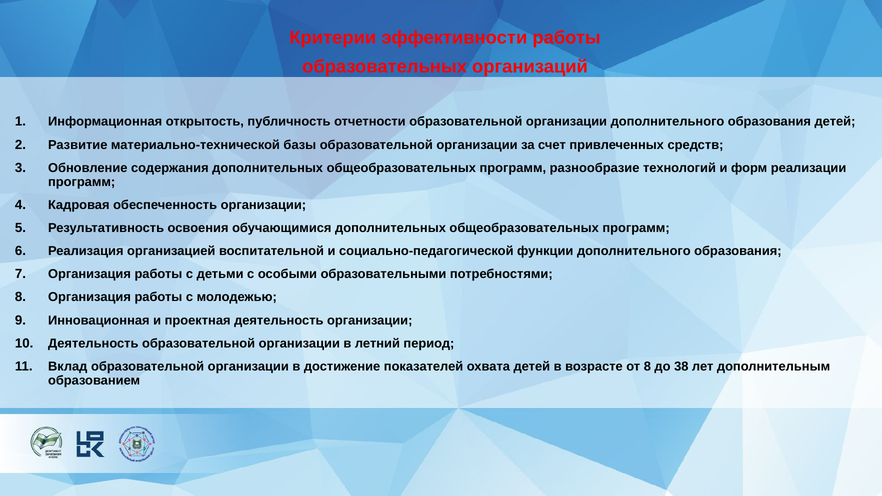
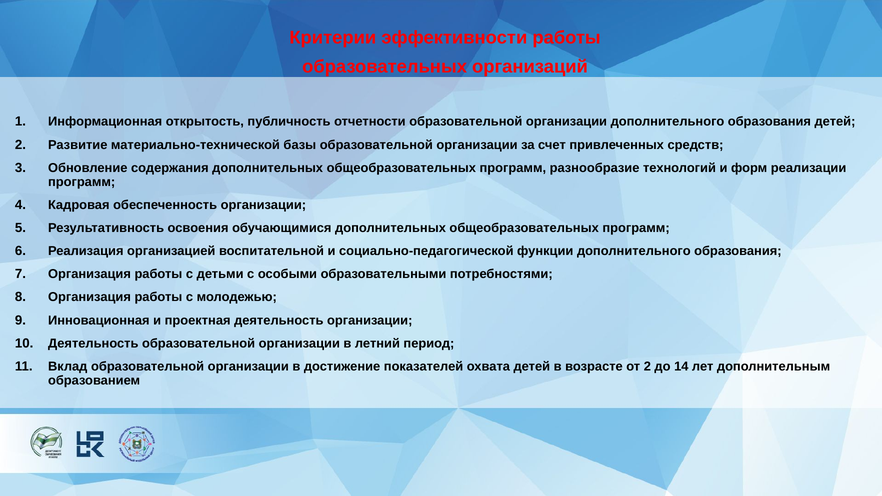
от 8: 8 -> 2
38: 38 -> 14
